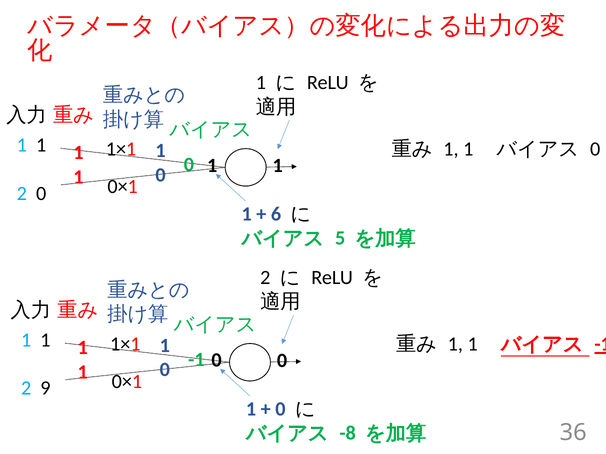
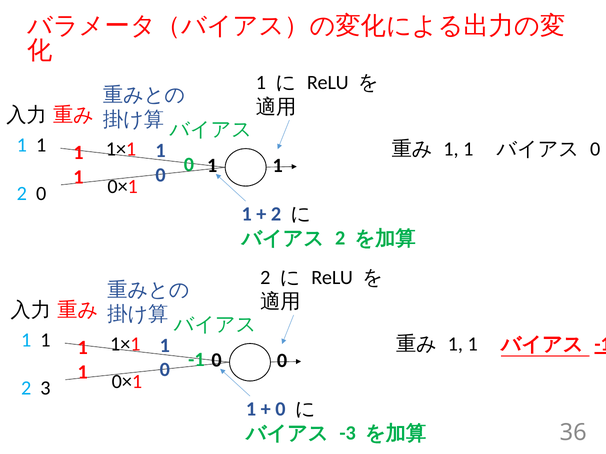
6 at (276, 214): 6 -> 2
5 at (340, 238): 5 -> 2
9: 9 -> 3
-8: -8 -> -3
